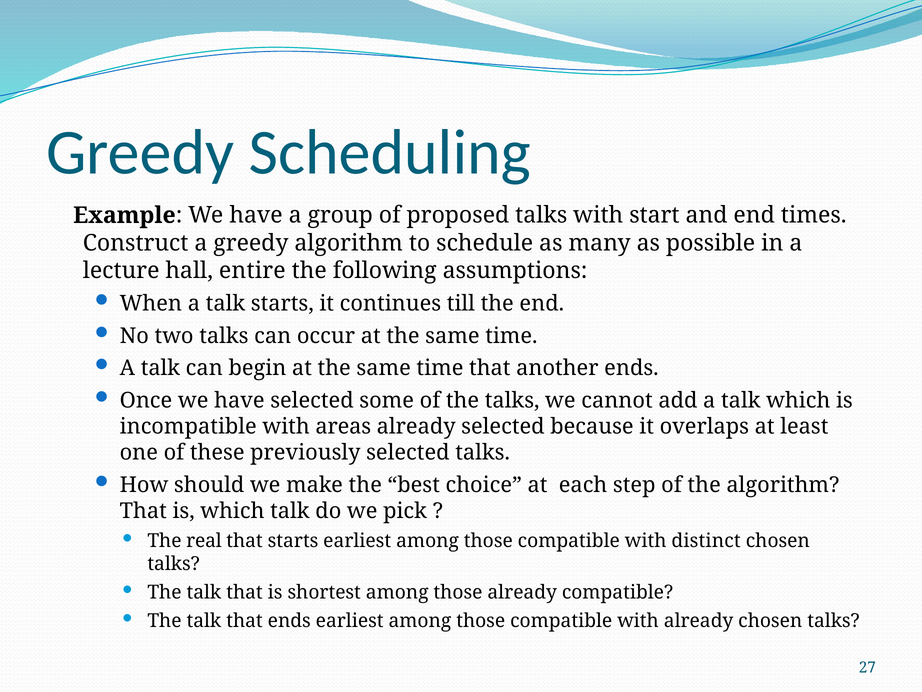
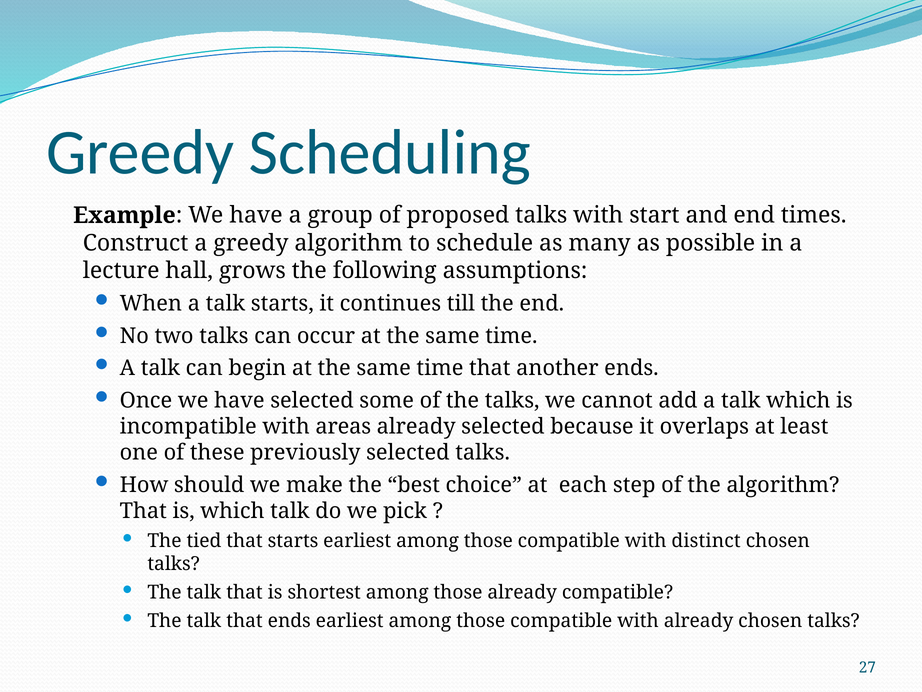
entire: entire -> grows
real: real -> tied
